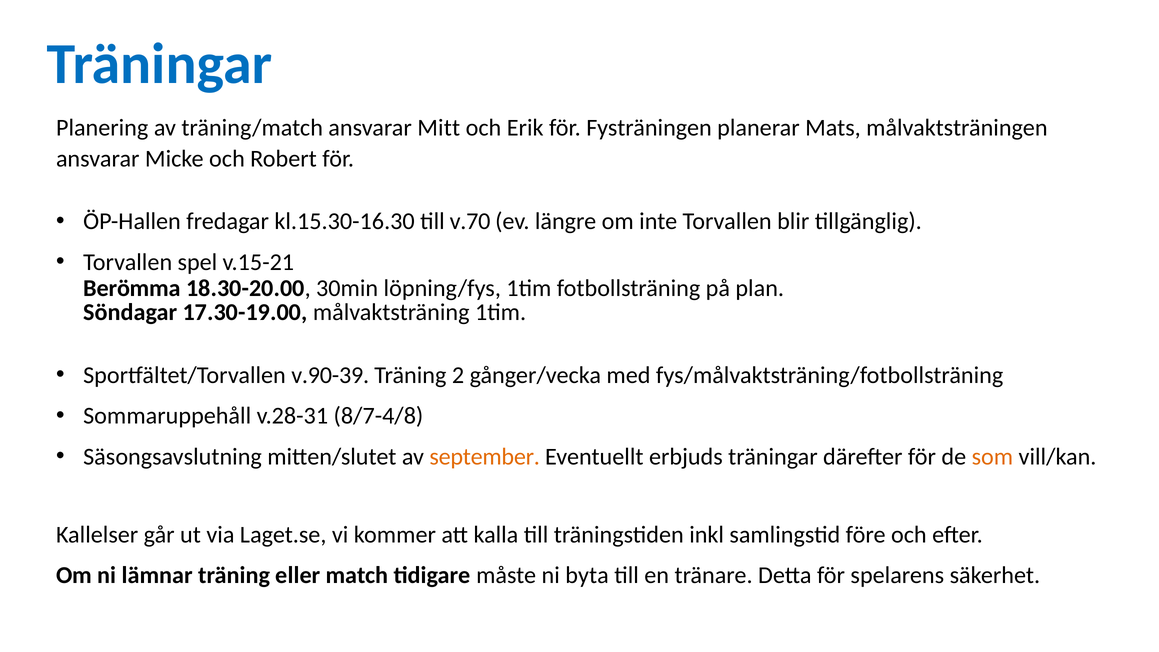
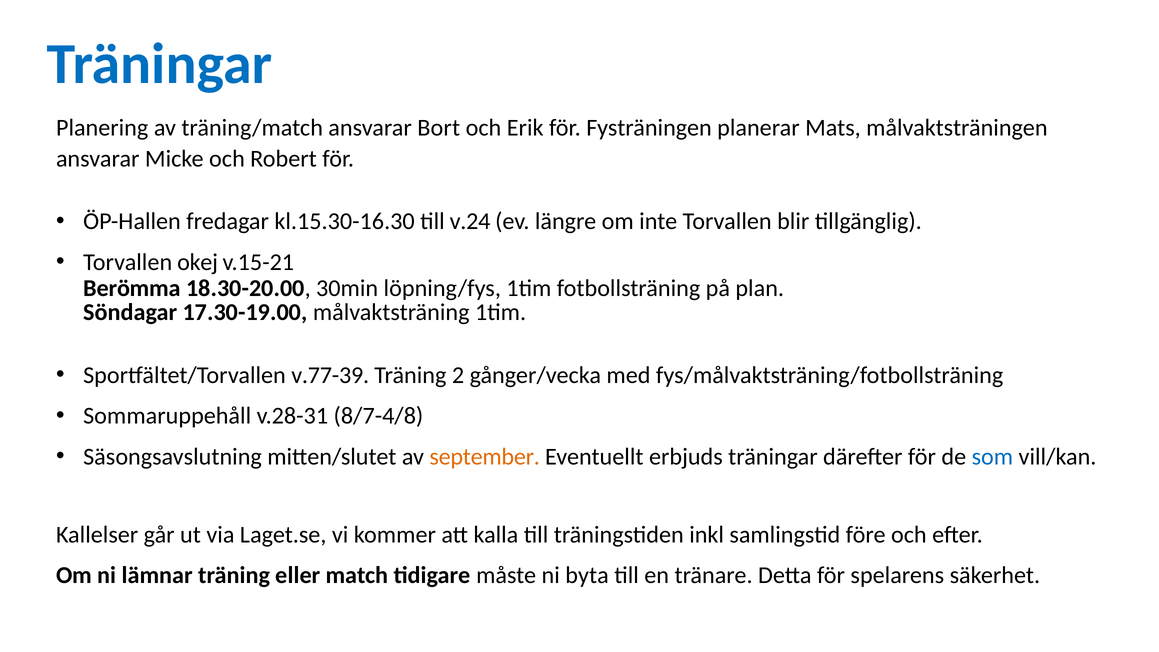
Mitt: Mitt -> Bort
v.70: v.70 -> v.24
spel: spel -> okej
v.90-39: v.90-39 -> v.77-39
som colour: orange -> blue
